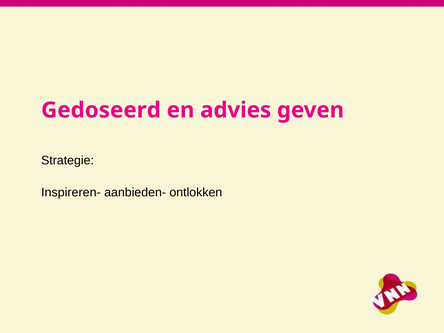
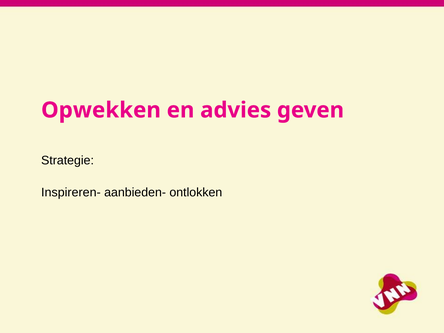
Gedoseerd: Gedoseerd -> Opwekken
